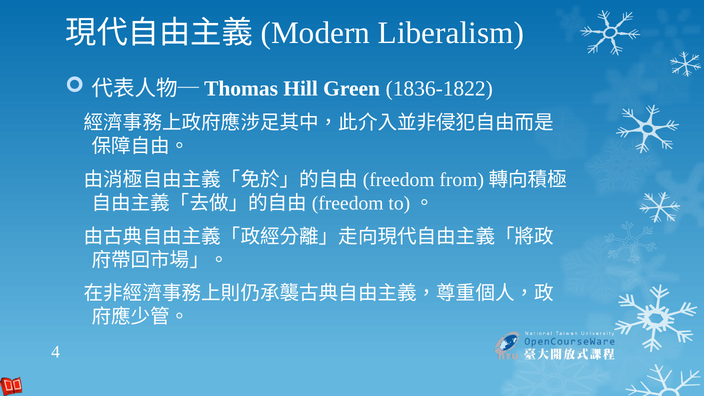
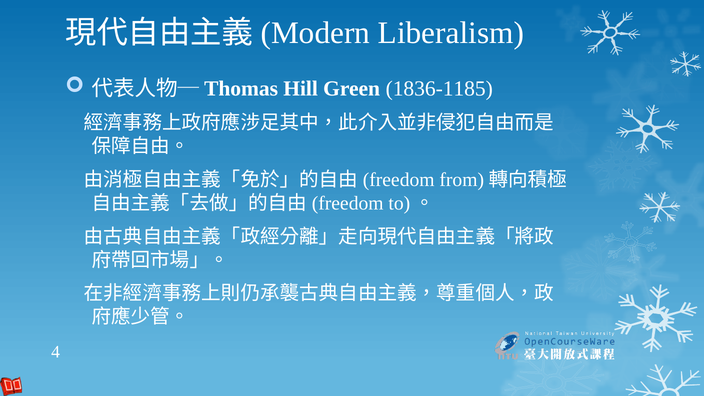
1836-1822: 1836-1822 -> 1836-1185
